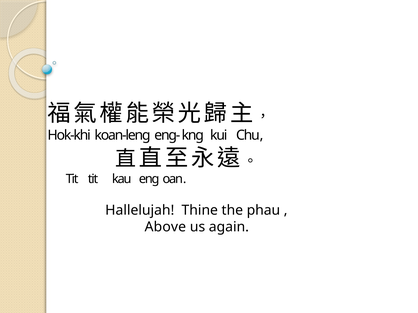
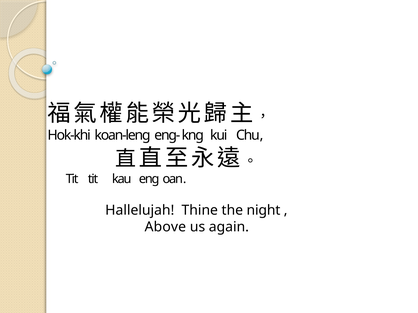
phau: phau -> night
